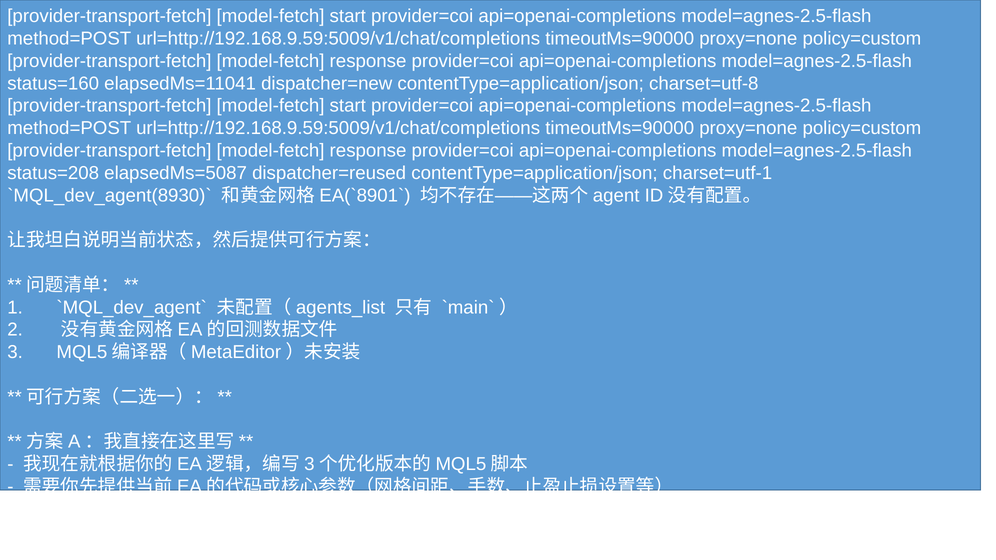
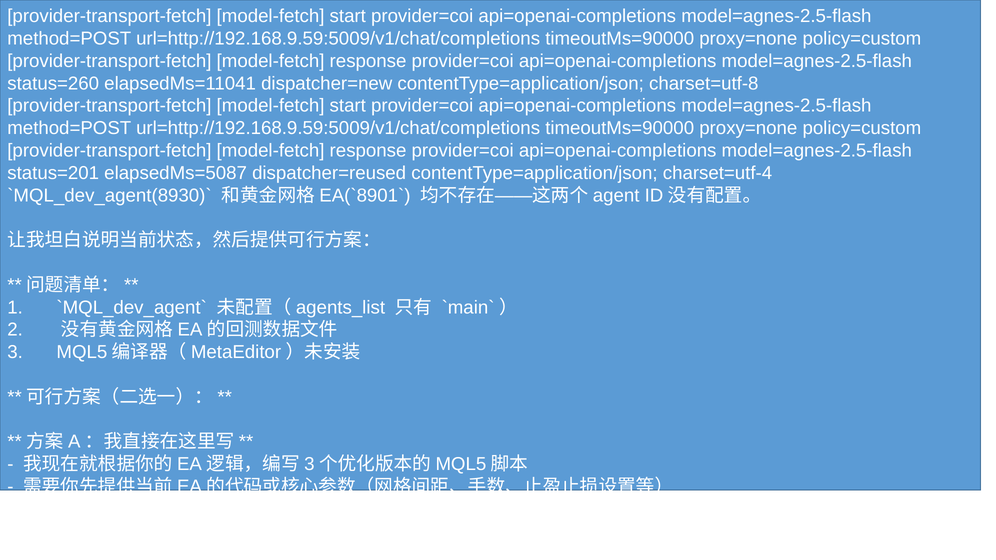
status=160: status=160 -> status=260
status=208: status=208 -> status=201
charset=utf-1: charset=utf-1 -> charset=utf-4
